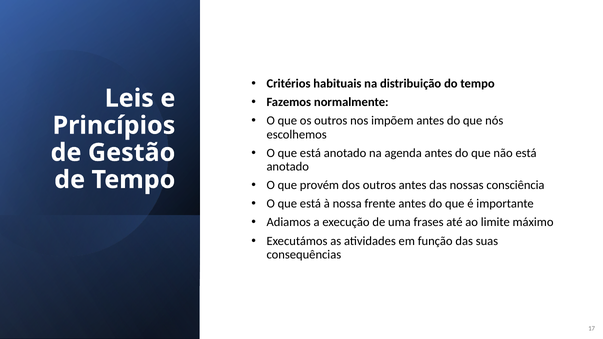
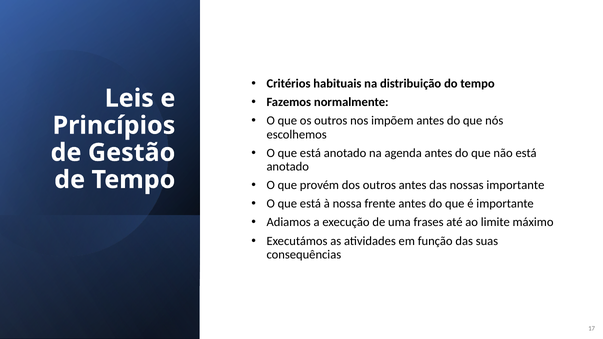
nossas consciência: consciência -> importante
